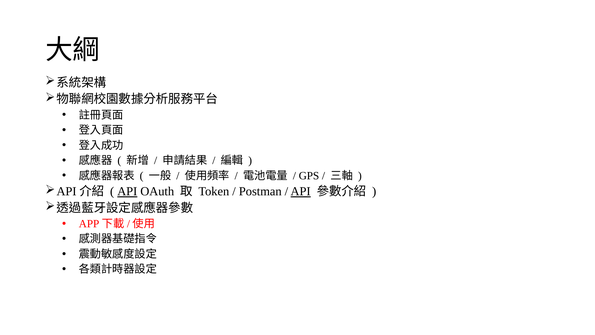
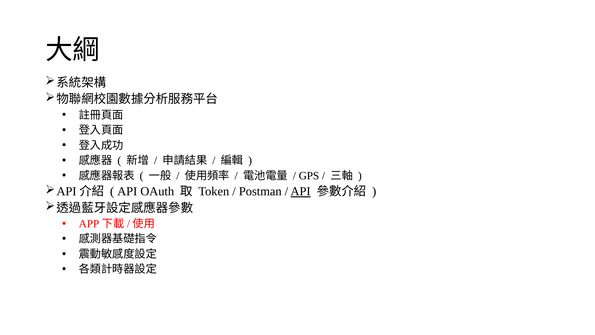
API at (127, 191) underline: present -> none
